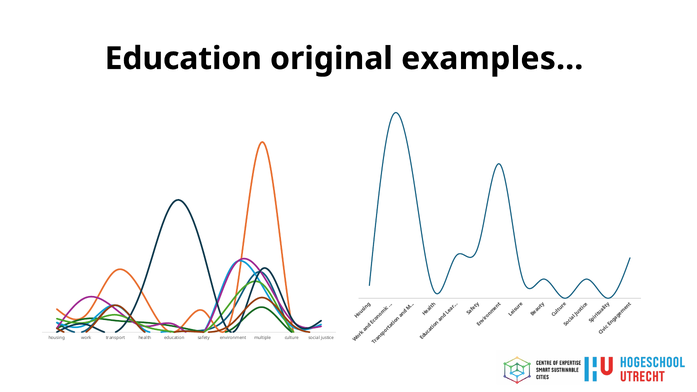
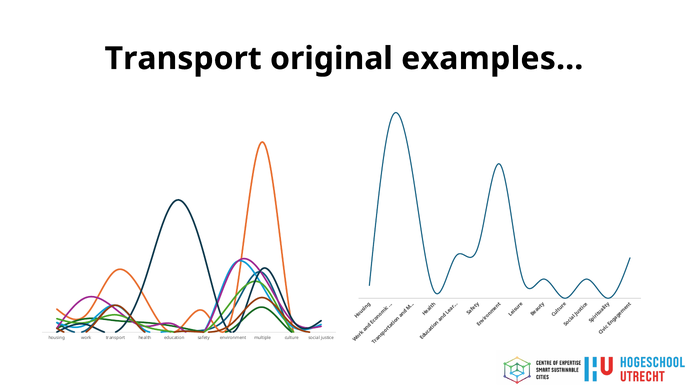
Education at (183, 59): Education -> Transport
